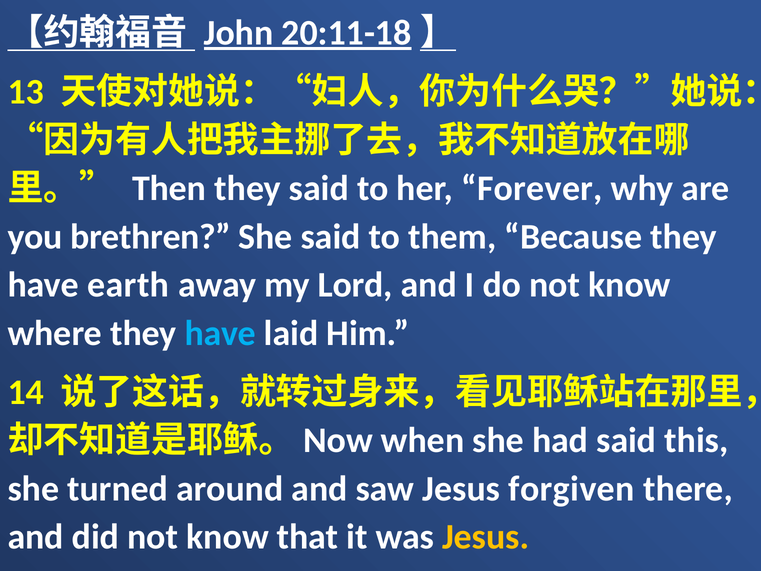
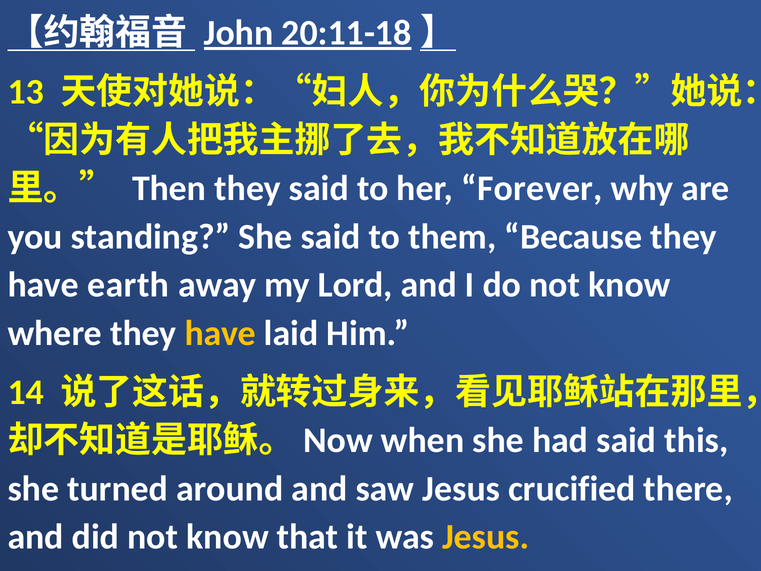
brethren: brethren -> standing
have at (220, 333) colour: light blue -> yellow
forgiven: forgiven -> crucified
